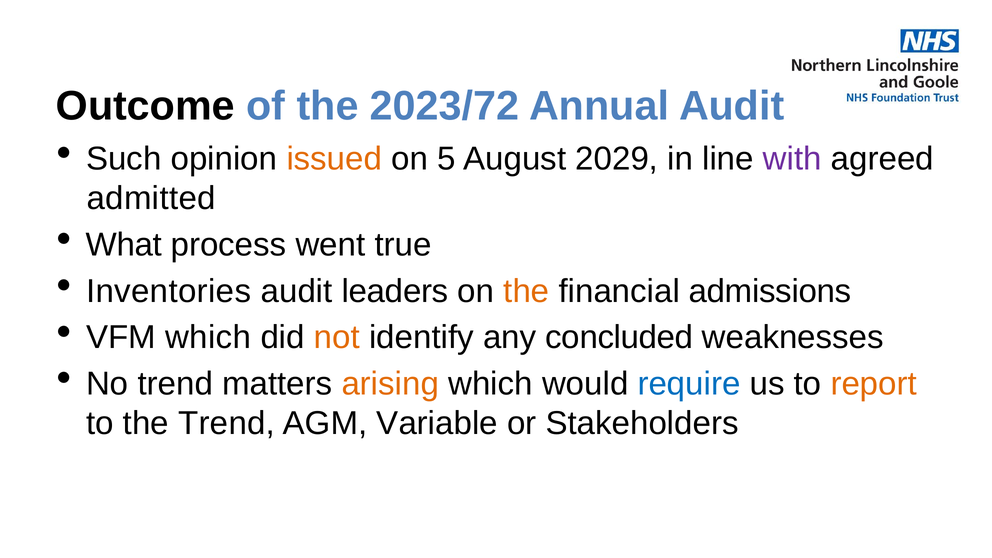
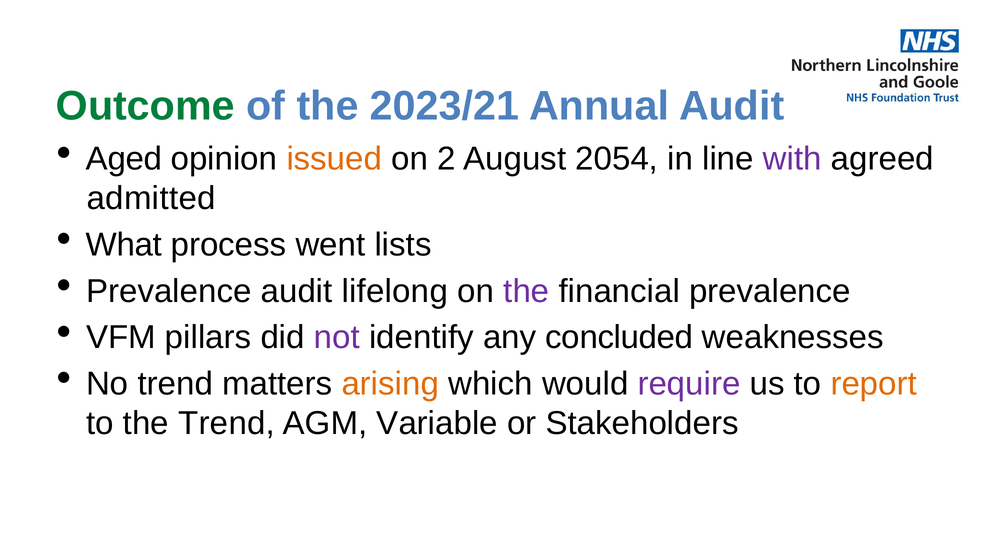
Outcome colour: black -> green
2023/72: 2023/72 -> 2023/21
Such: Such -> Aged
5: 5 -> 2
2029: 2029 -> 2054
true: true -> lists
Inventories at (169, 291): Inventories -> Prevalence
leaders: leaders -> lifelong
the at (526, 291) colour: orange -> purple
financial admissions: admissions -> prevalence
VFM which: which -> pillars
not colour: orange -> purple
require colour: blue -> purple
